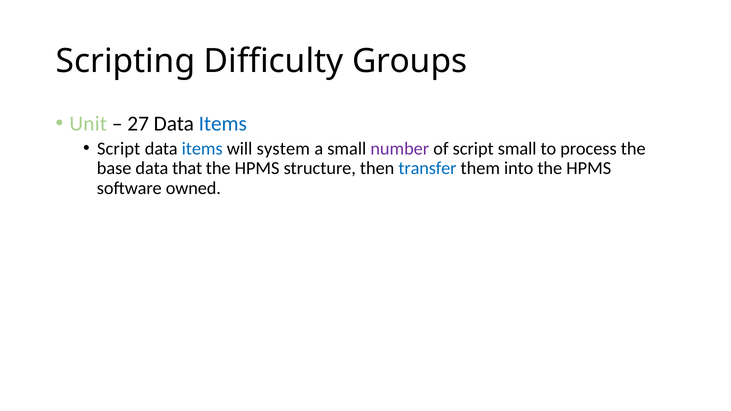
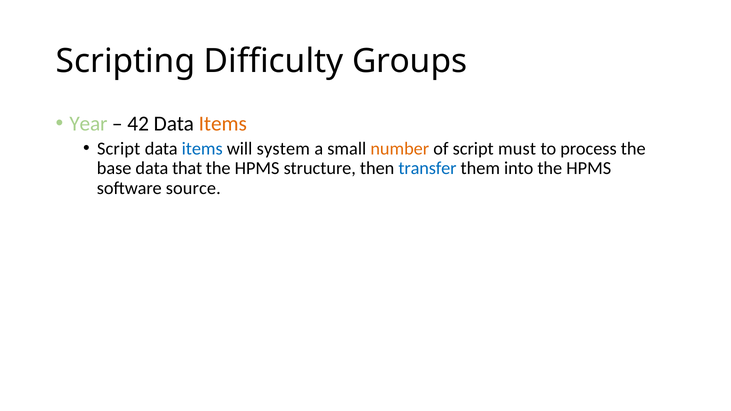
Unit: Unit -> Year
27: 27 -> 42
Items at (223, 124) colour: blue -> orange
number colour: purple -> orange
script small: small -> must
owned: owned -> source
